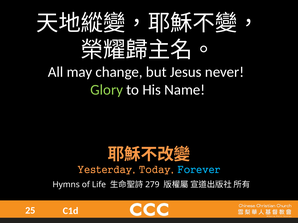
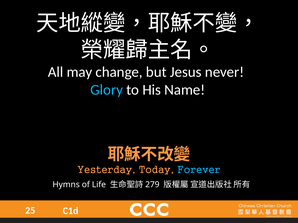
Glory colour: light green -> light blue
